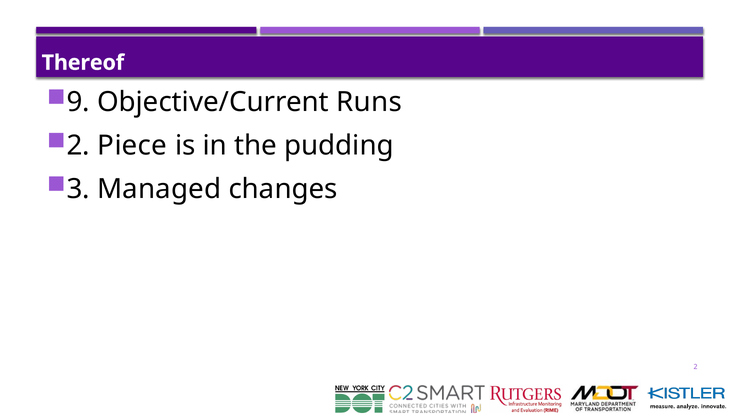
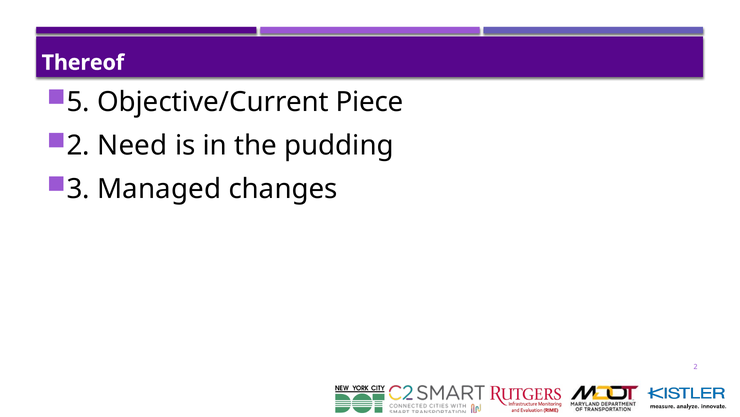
9: 9 -> 5
Runs: Runs -> Piece
Piece: Piece -> Need
